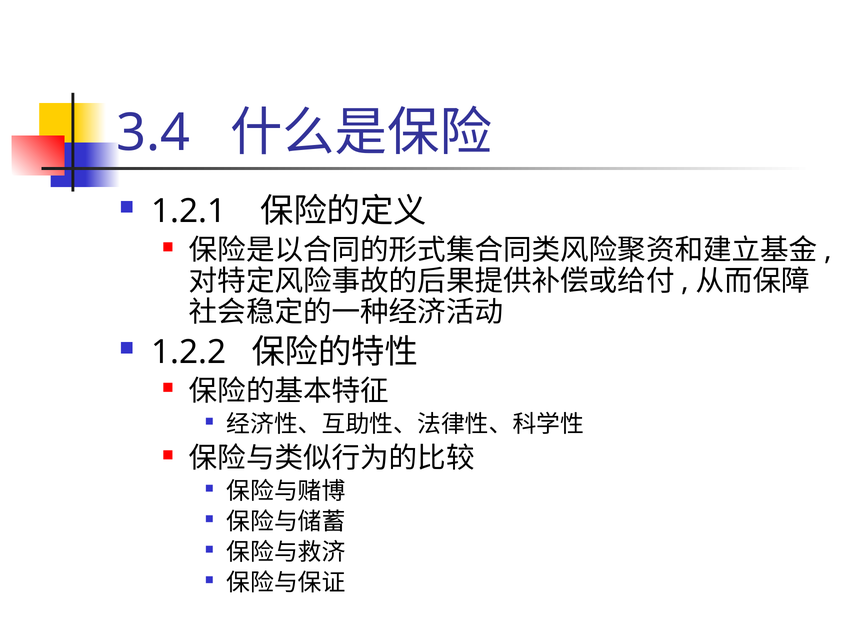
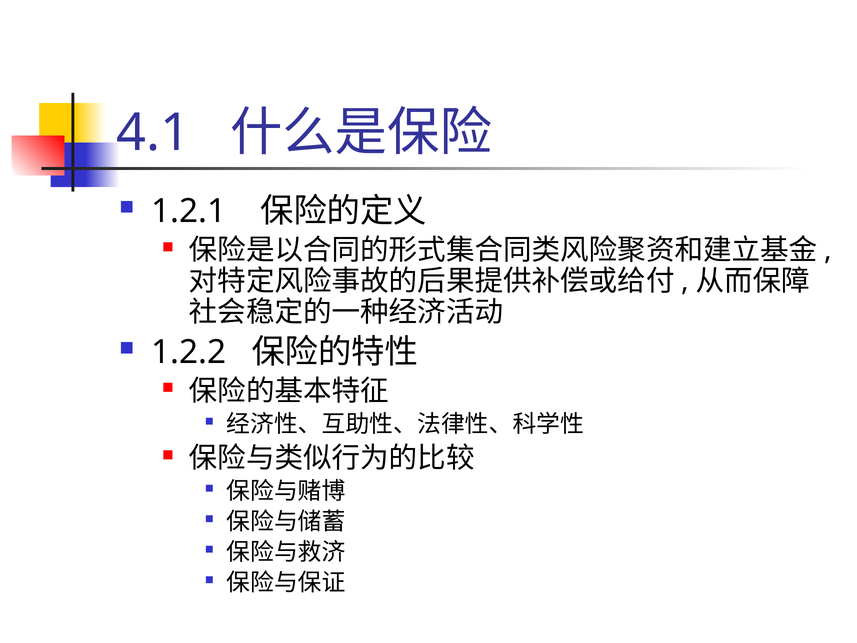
3.4: 3.4 -> 4.1
